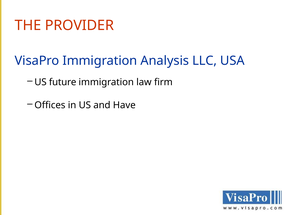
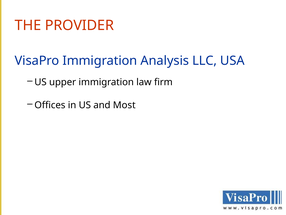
future: future -> upper
Have: Have -> Most
